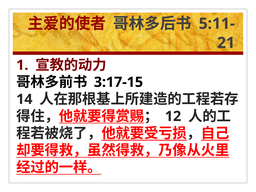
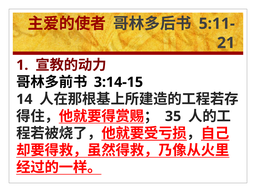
3:17-15: 3:17-15 -> 3:14-15
12: 12 -> 35
